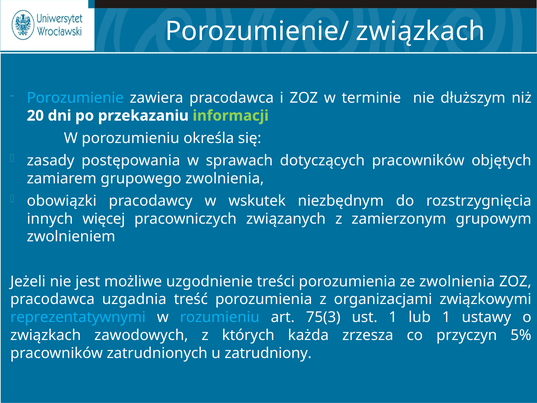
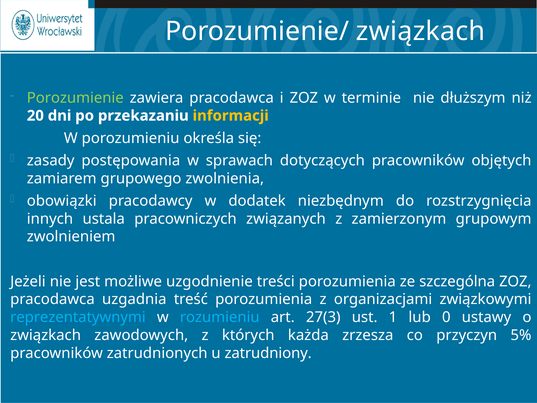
Porozumienie colour: light blue -> light green
informacji colour: light green -> yellow
wskutek: wskutek -> dodatek
więcej: więcej -> ustala
ze zwolnienia: zwolnienia -> szczególna
75(3: 75(3 -> 27(3
lub 1: 1 -> 0
